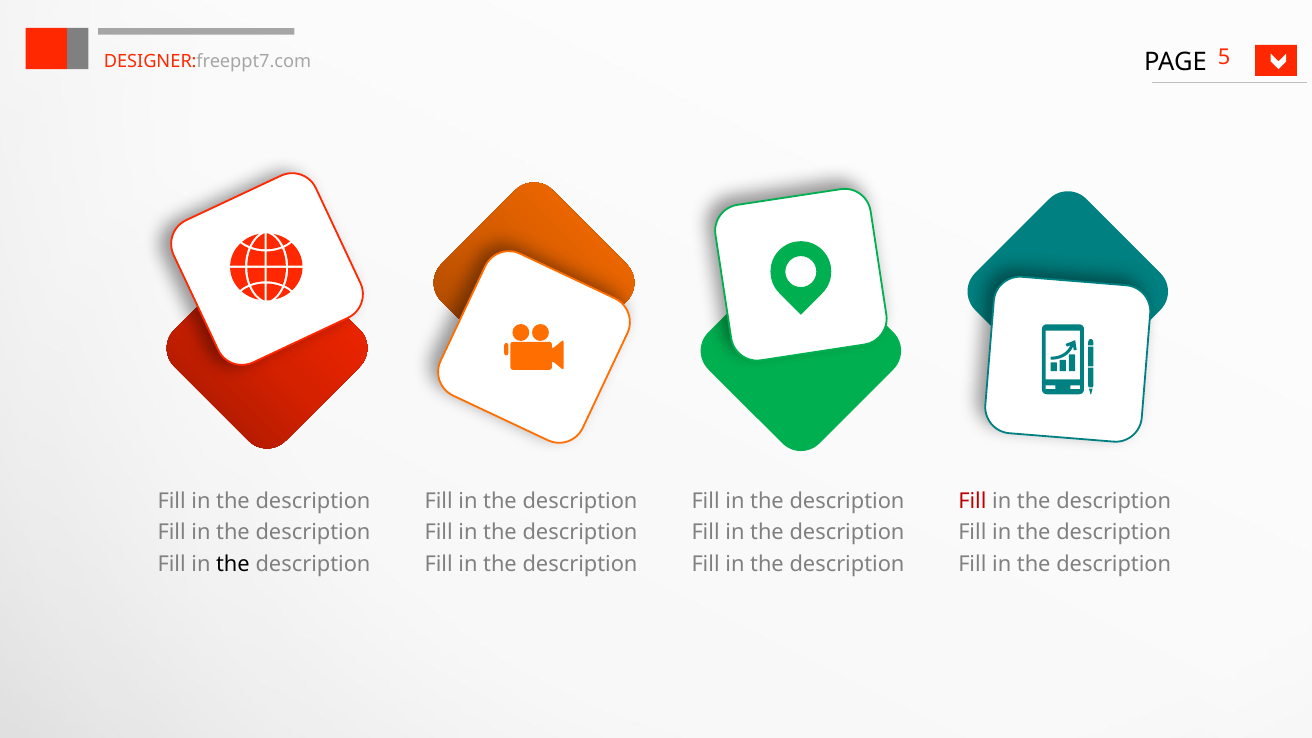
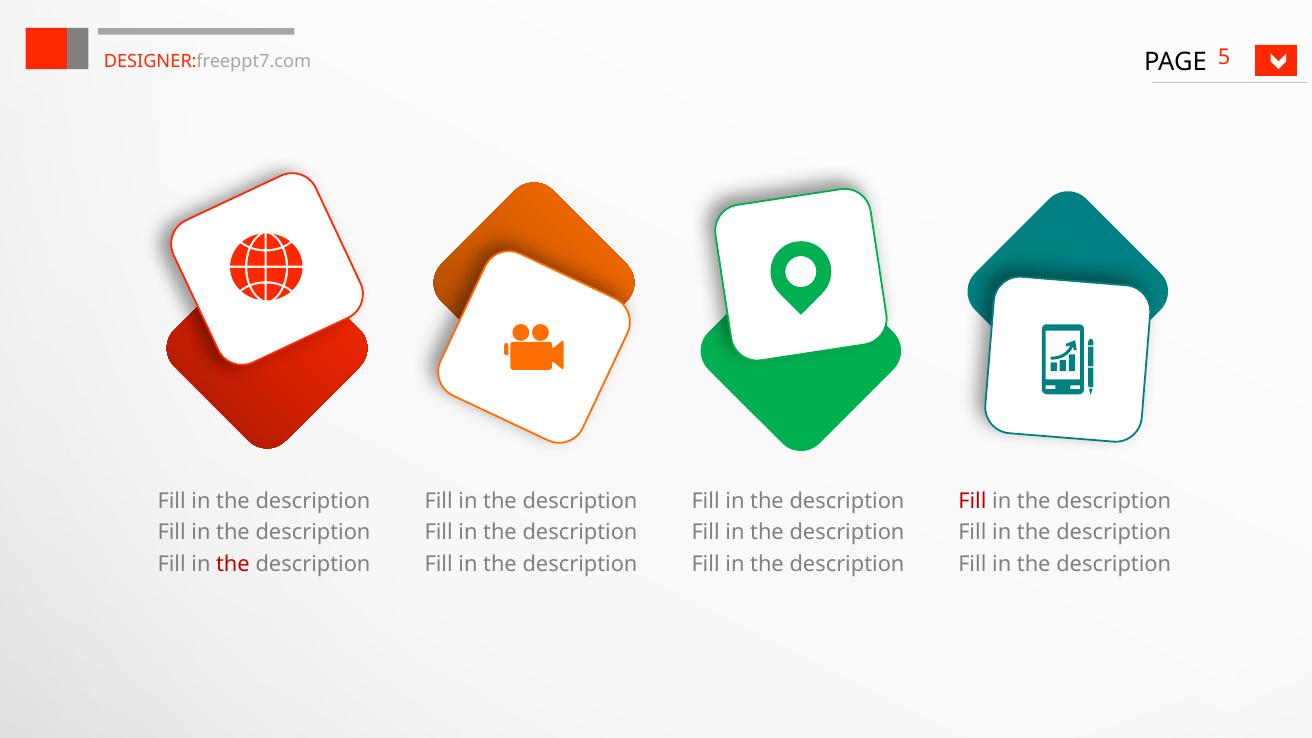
the at (233, 564) colour: black -> red
